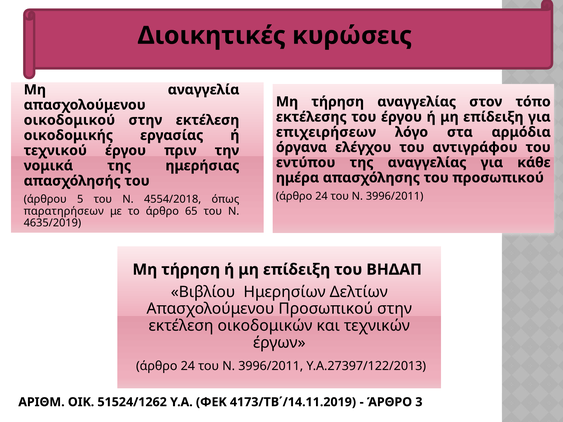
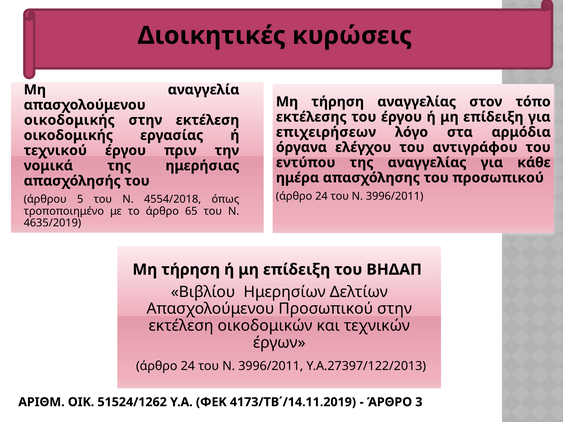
οικοδομικού at (69, 120): οικοδομικού -> οικοδομικής
παρατηρήσεων: παρατηρήσεων -> τροποποιημένο
